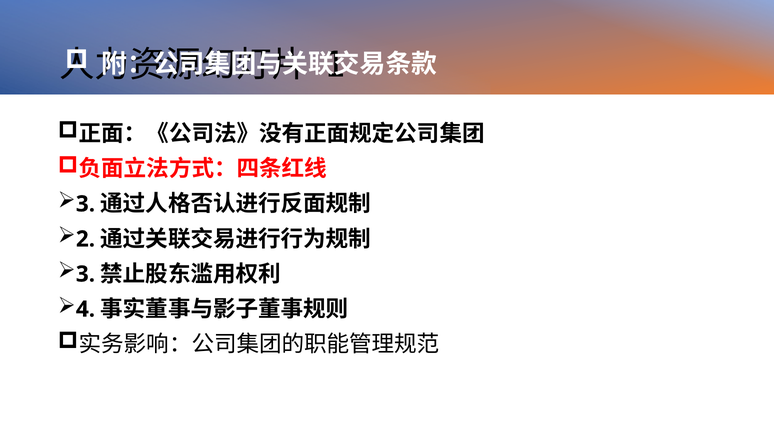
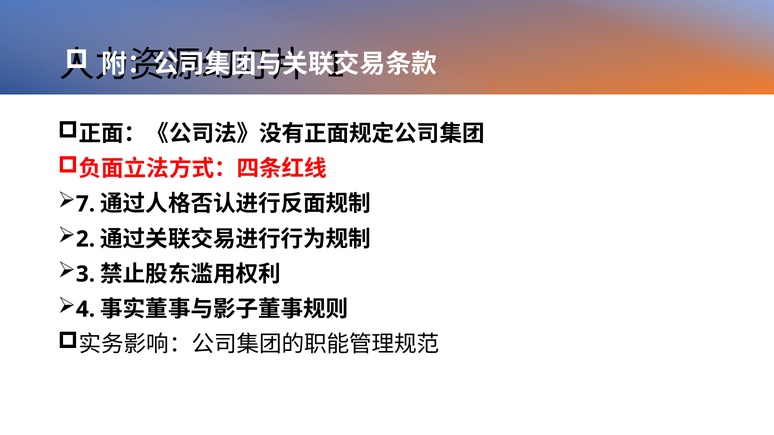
3 at (85, 204): 3 -> 7
